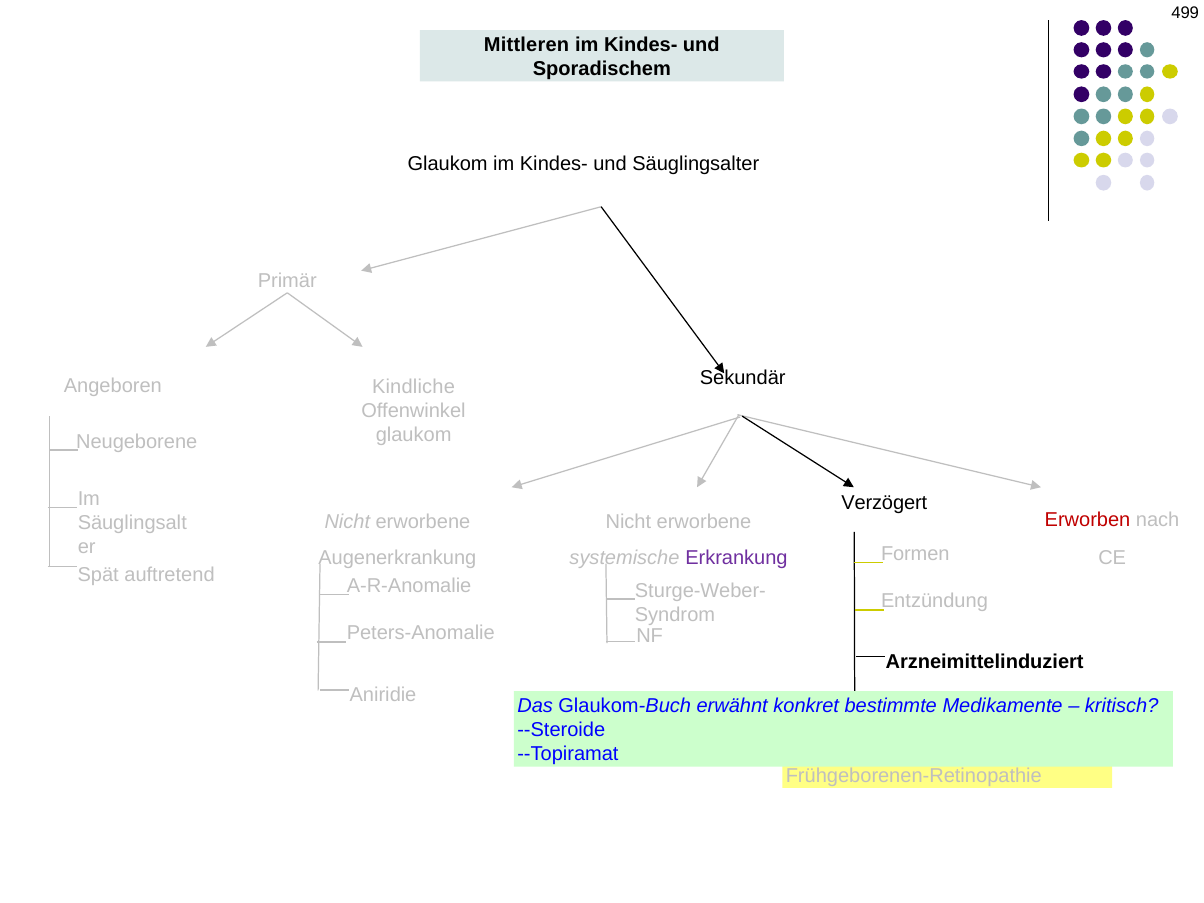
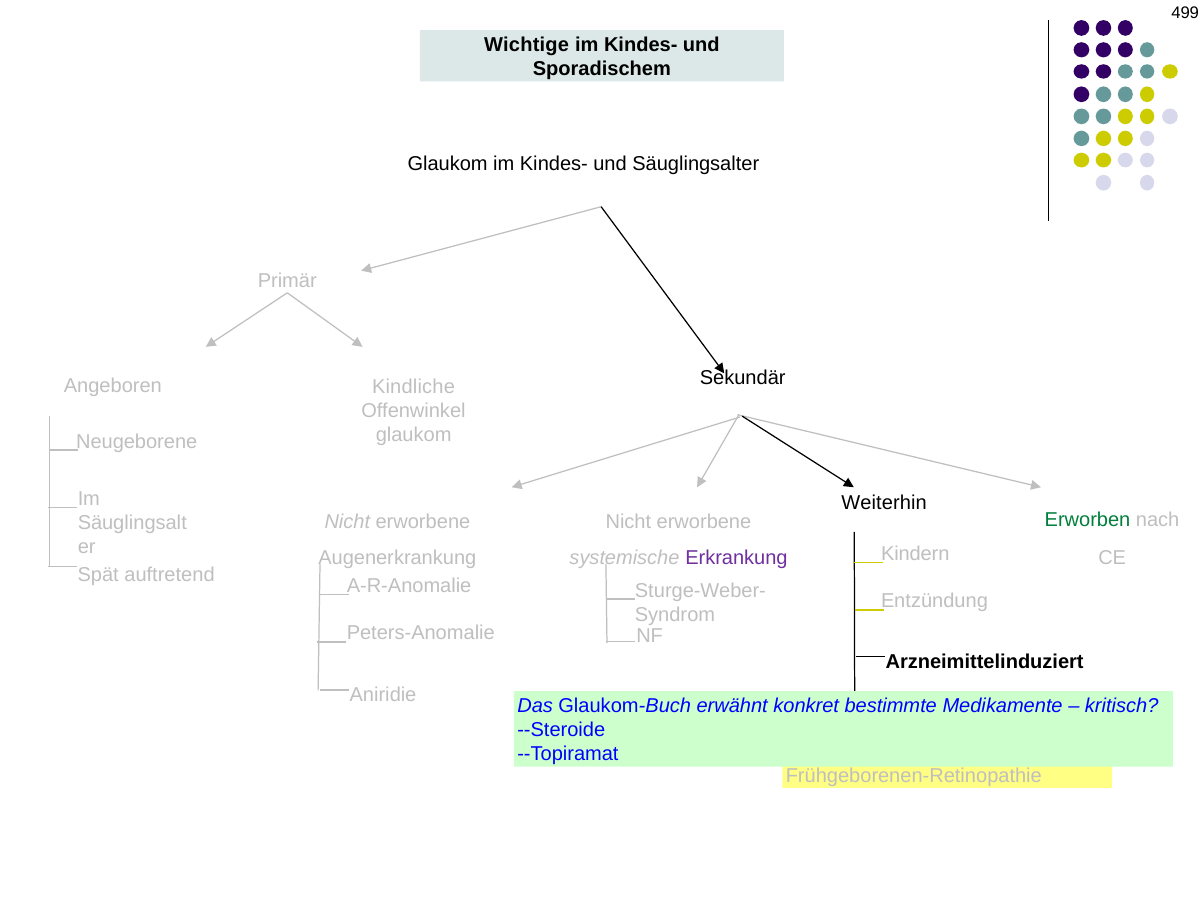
Mittleren: Mittleren -> Wichtige
Verzögert: Verzögert -> Weiterhin
Erworben colour: red -> green
Formen: Formen -> Kindern
